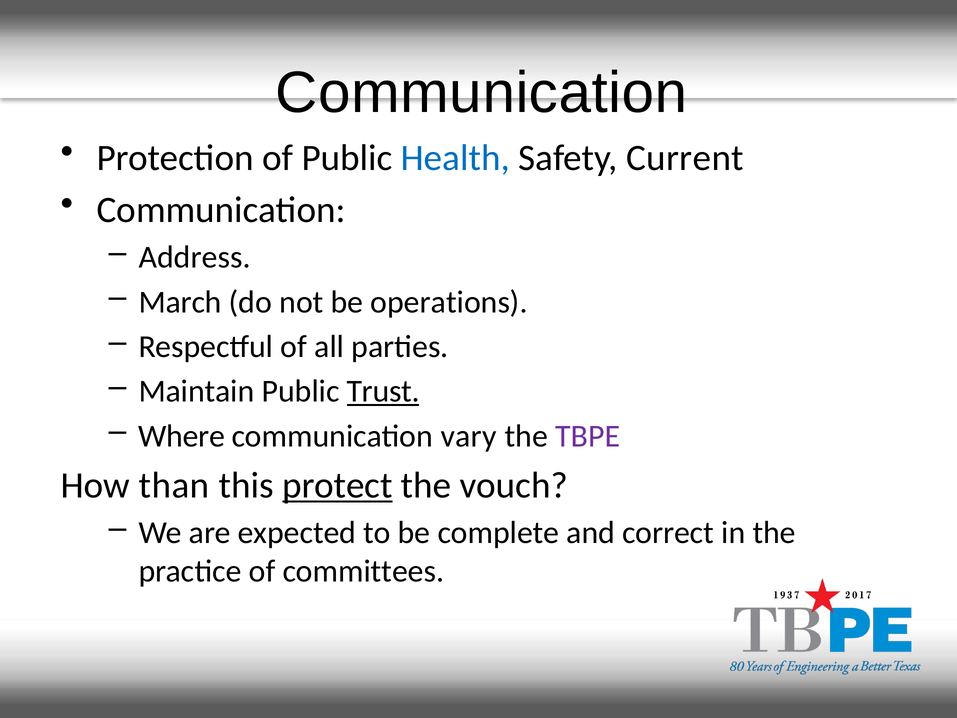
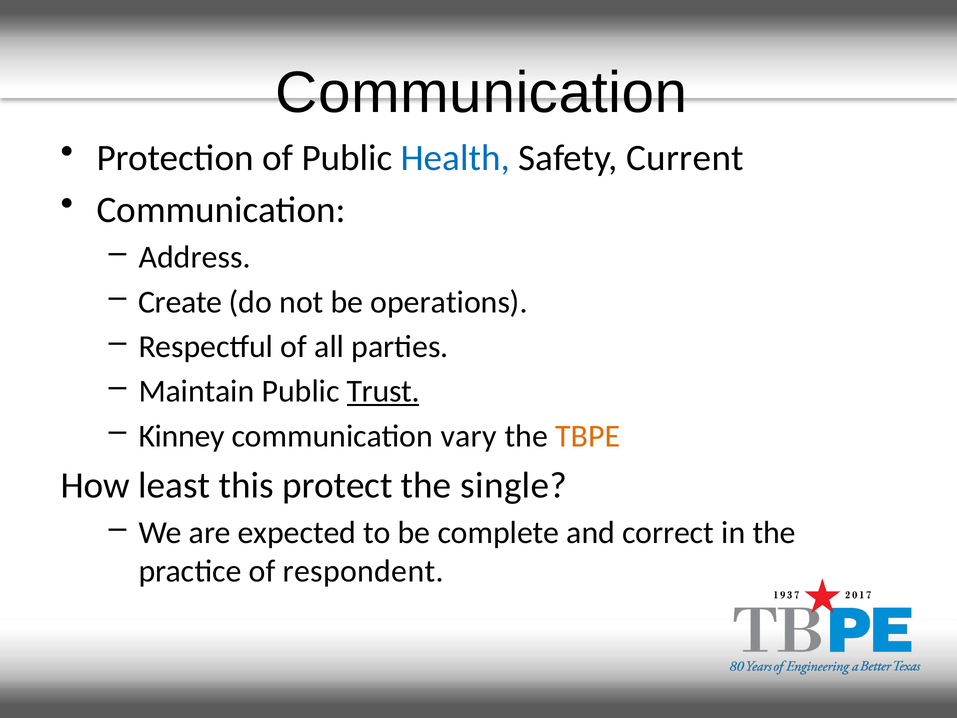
March: March -> Create
Where: Where -> Kinney
TBPE colour: purple -> orange
than: than -> least
protect underline: present -> none
vouch: vouch -> single
committees: committees -> respondent
